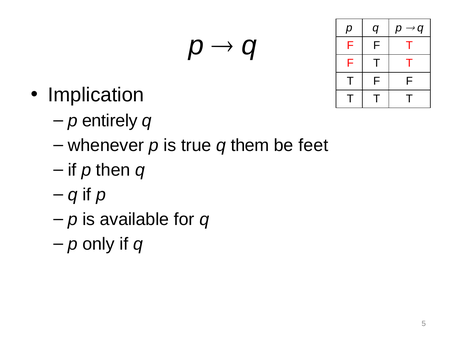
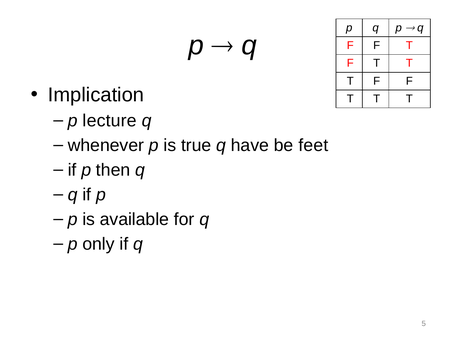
entirely: entirely -> lecture
them: them -> have
